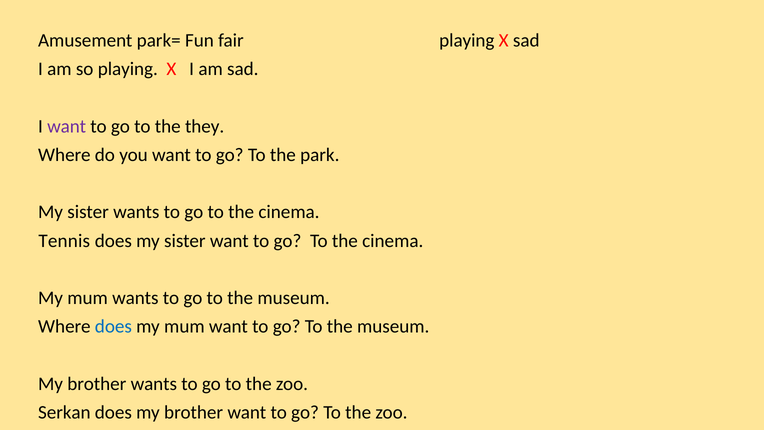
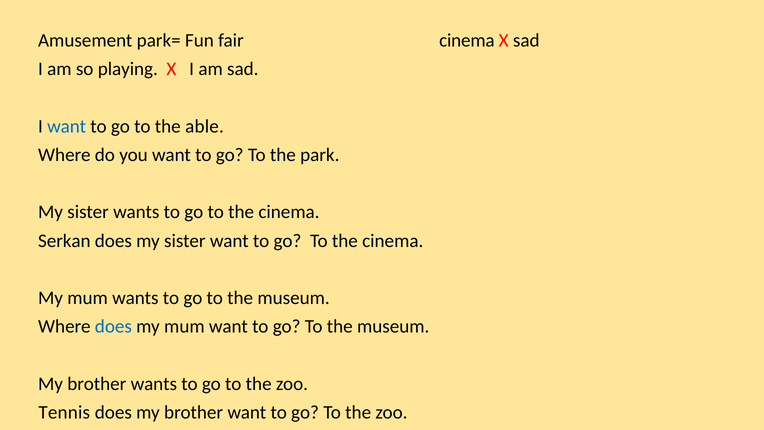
fair playing: playing -> cinema
want at (67, 126) colour: purple -> blue
they: they -> able
Tennis: Tennis -> Serkan
Serkan: Serkan -> Tennis
